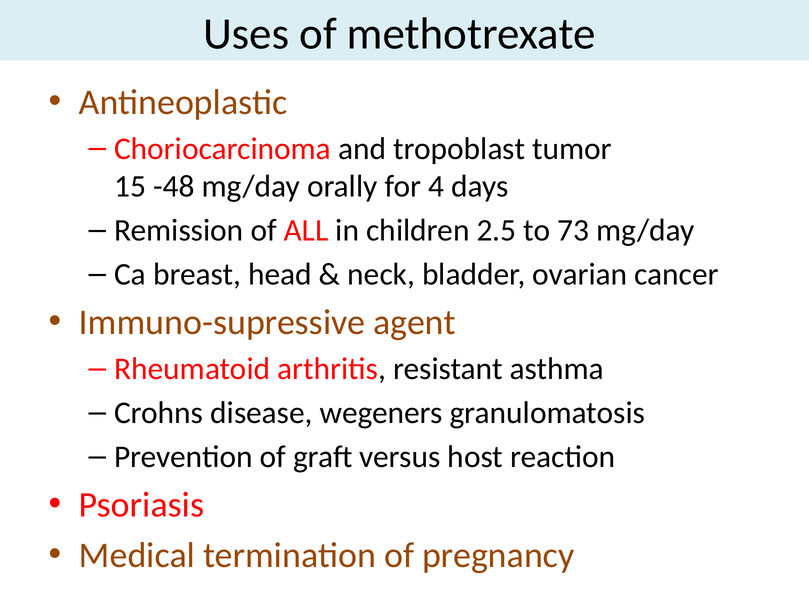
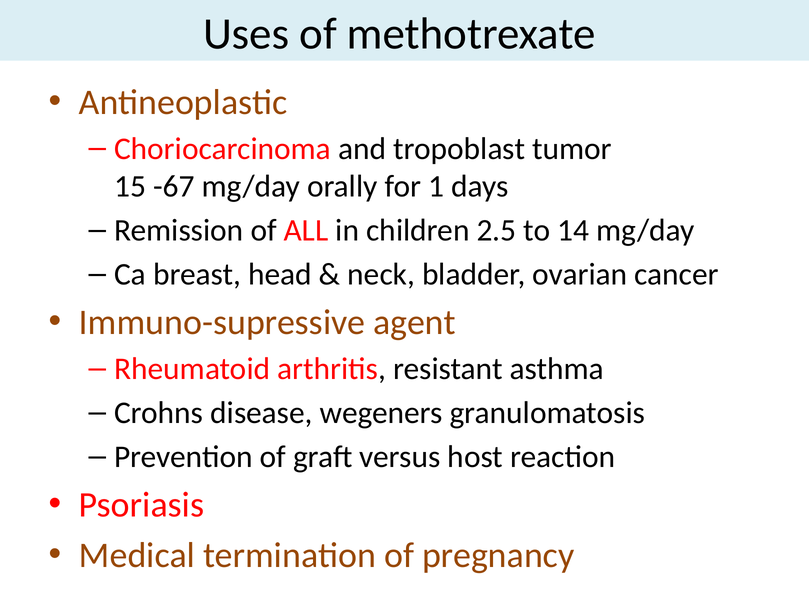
-48: -48 -> -67
4: 4 -> 1
73: 73 -> 14
